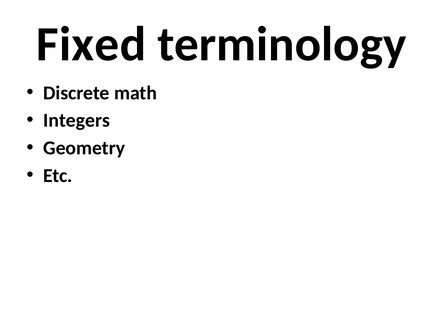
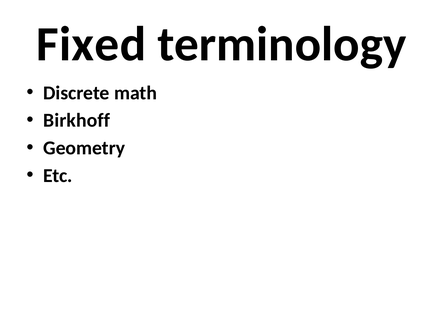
Integers: Integers -> Birkhoff
